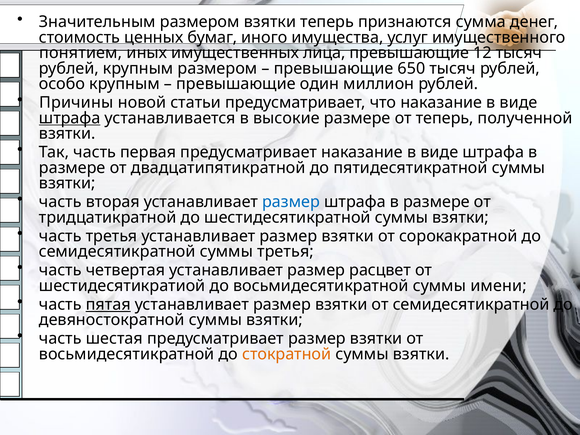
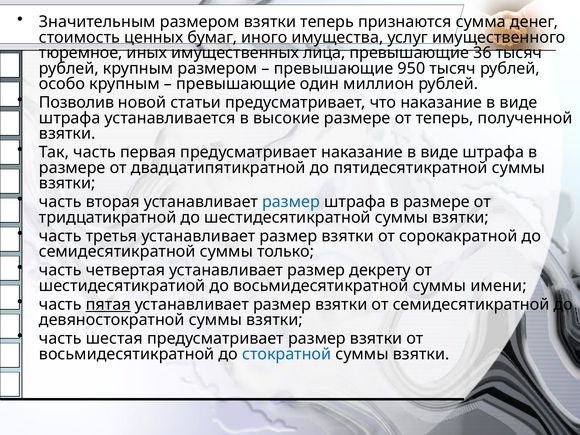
понятием: понятием -> тюремное
12: 12 -> 36
650: 650 -> 950
Причины: Причины -> Позволив
штрафа at (70, 118) underline: present -> none
суммы третья: третья -> только
расцвет: расцвет -> декрету
стократной colour: orange -> blue
